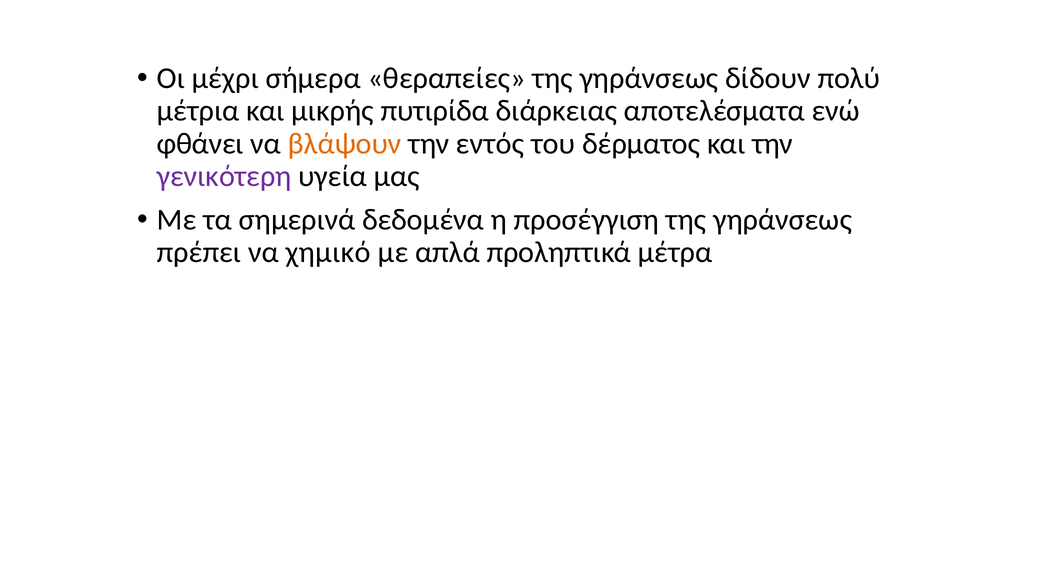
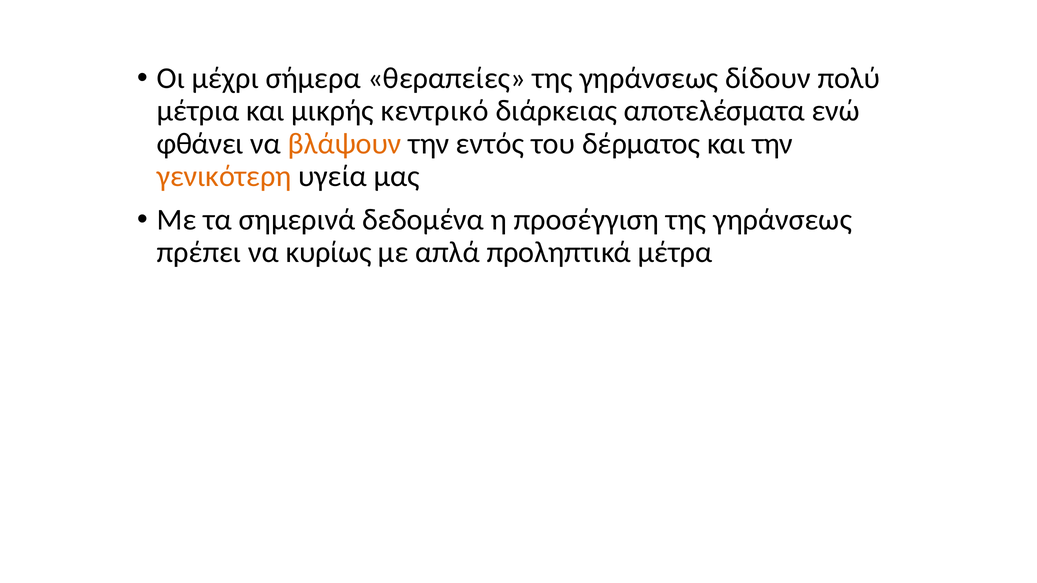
πυτιρίδα: πυτιρίδα -> κεντρικό
γενικότερη colour: purple -> orange
χημικό: χημικό -> κυρίως
